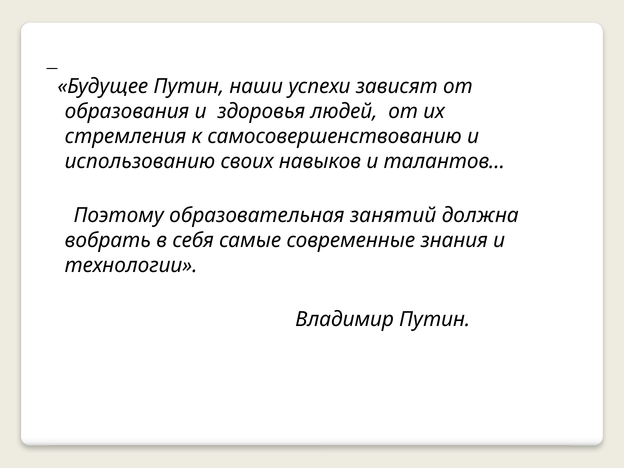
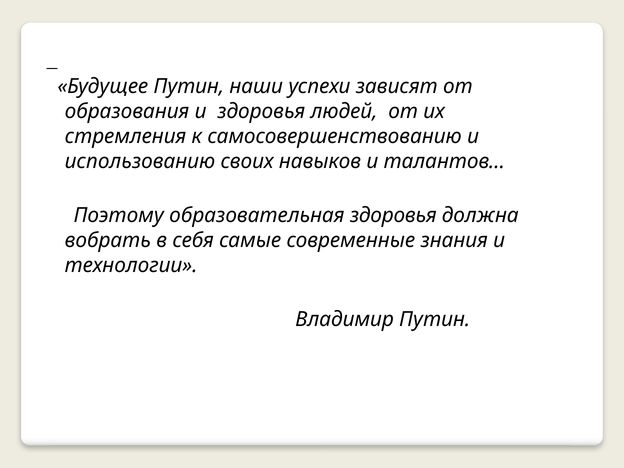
образовательная занятий: занятий -> здоровья
